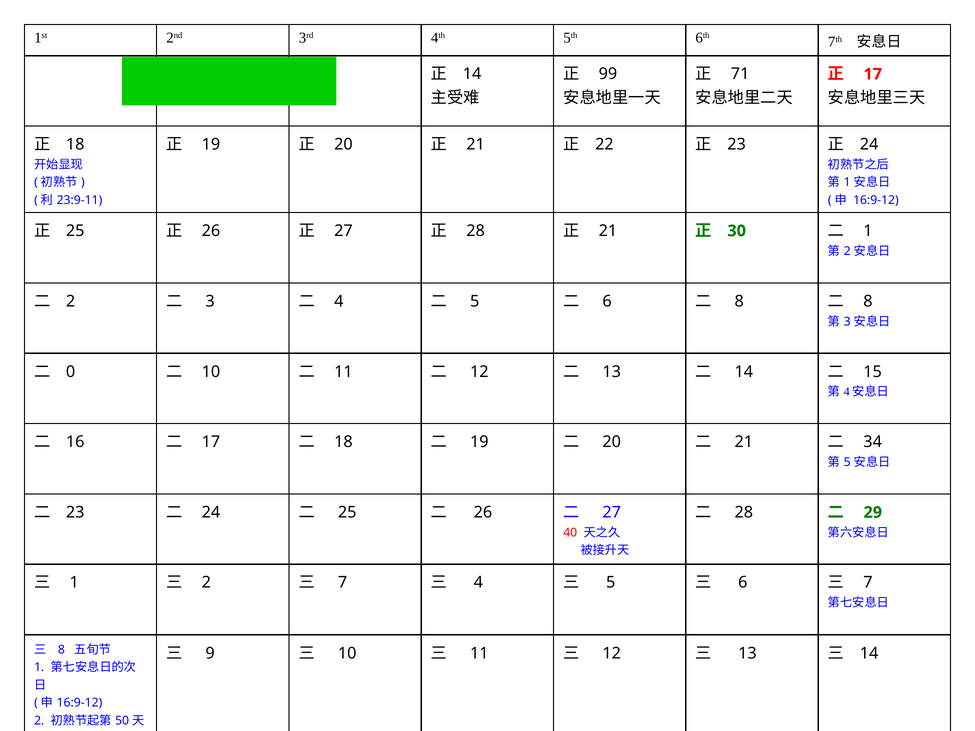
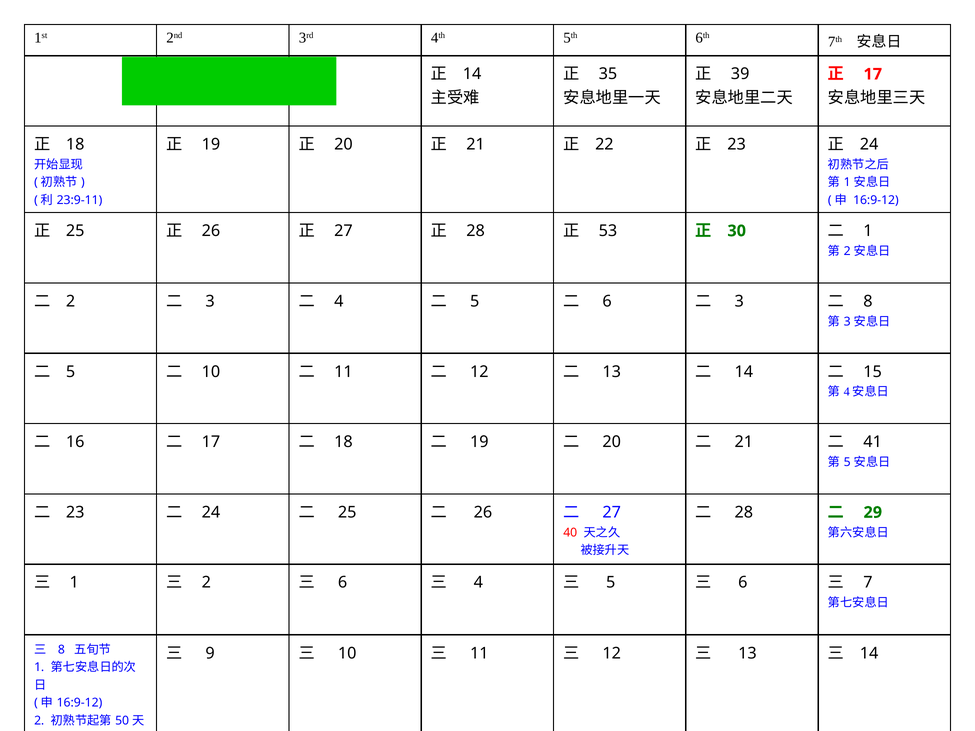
99: 99 -> 35
71: 71 -> 39
21 at (608, 231): 21 -> 53
8 at (739, 302): 8 -> 3
0 at (71, 372): 0 -> 5
34: 34 -> 41
7 at (343, 583): 7 -> 6
